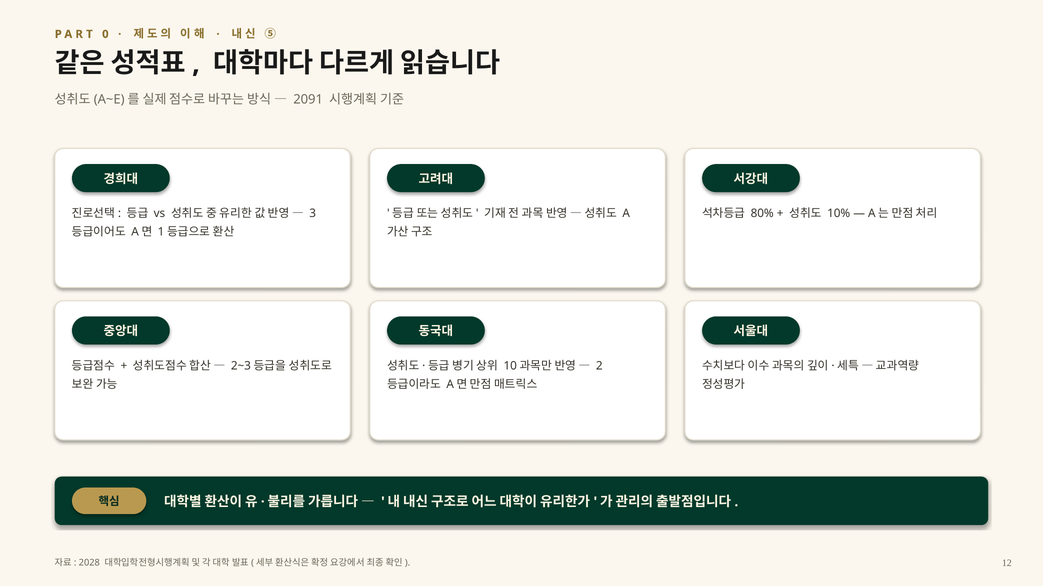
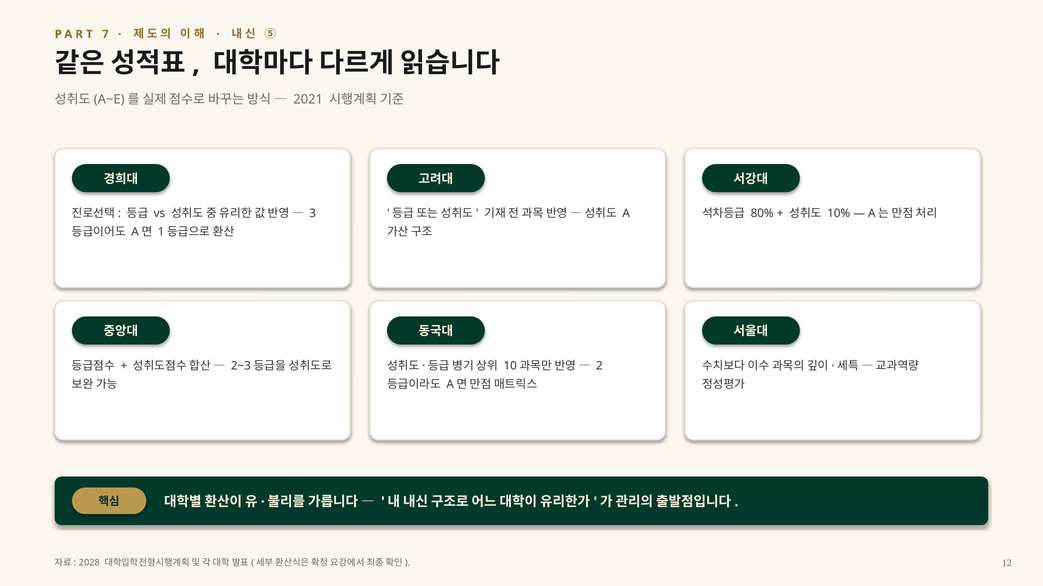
0: 0 -> 7
2091: 2091 -> 2021
